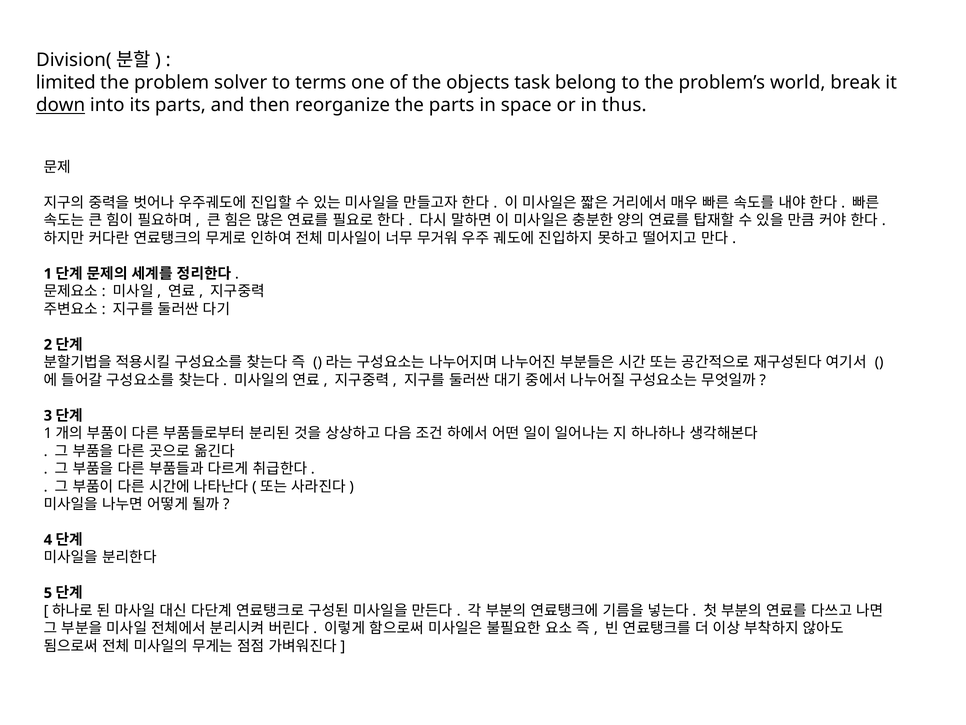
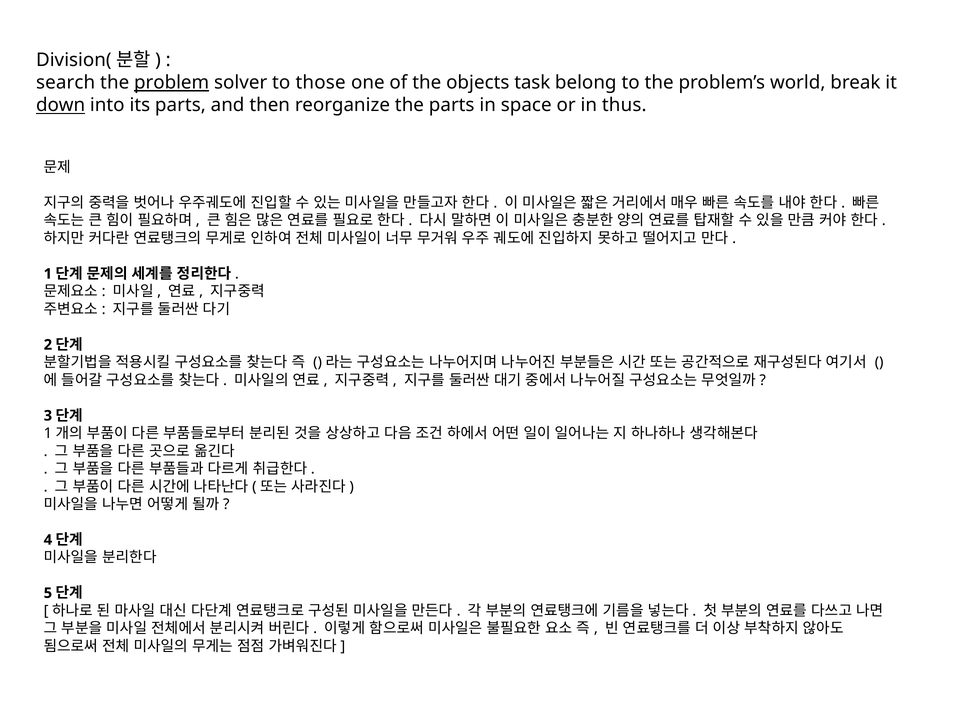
limited: limited -> search
problem underline: none -> present
terms: terms -> those
